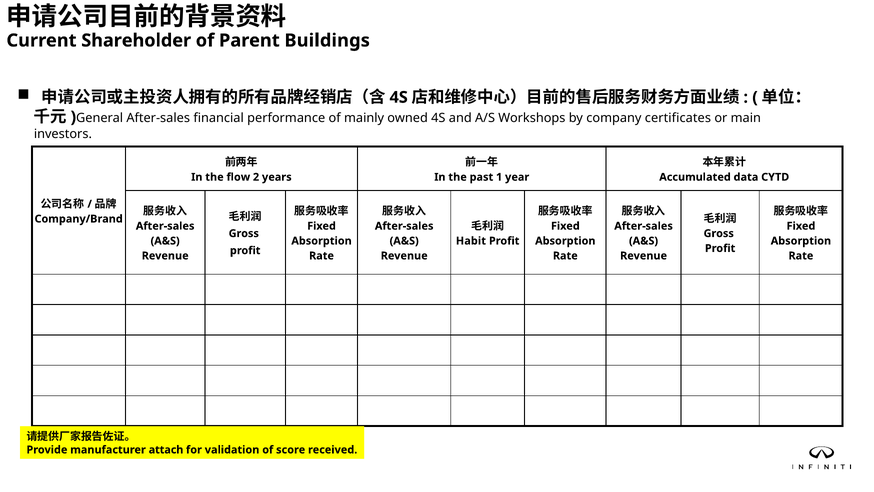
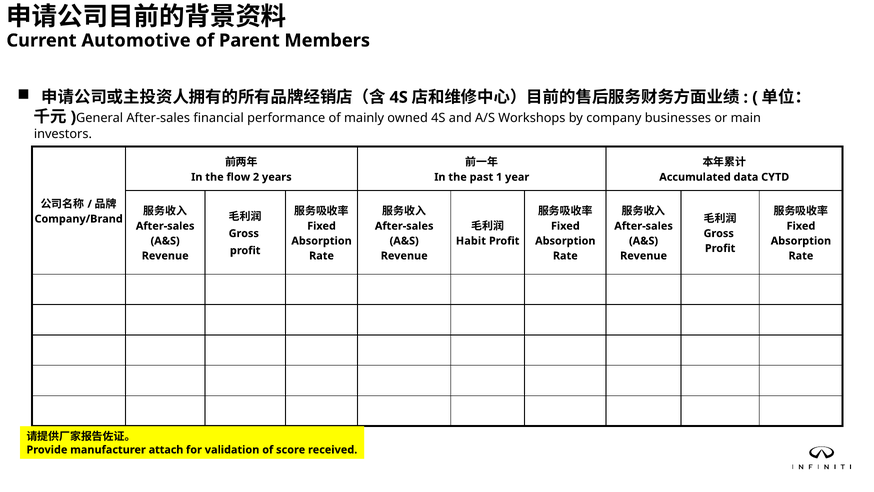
Shareholder: Shareholder -> Automotive
Buildings: Buildings -> Members
certificates: certificates -> businesses
